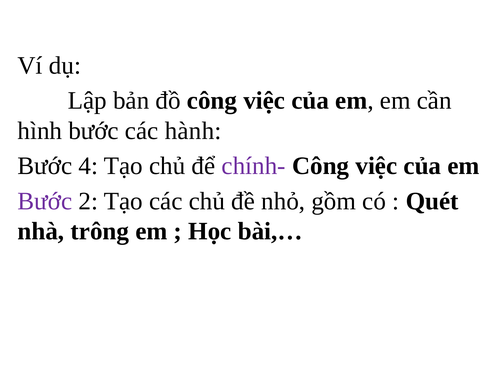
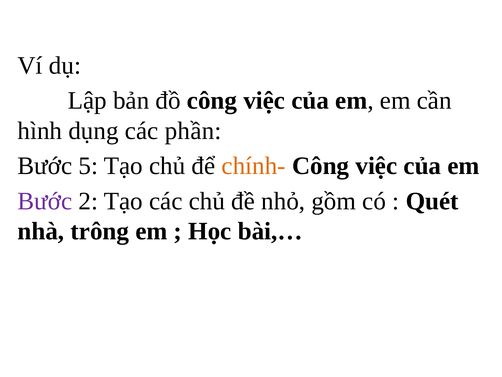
hình bước: bước -> dụng
hành: hành -> phần
4: 4 -> 5
chính- colour: purple -> orange
